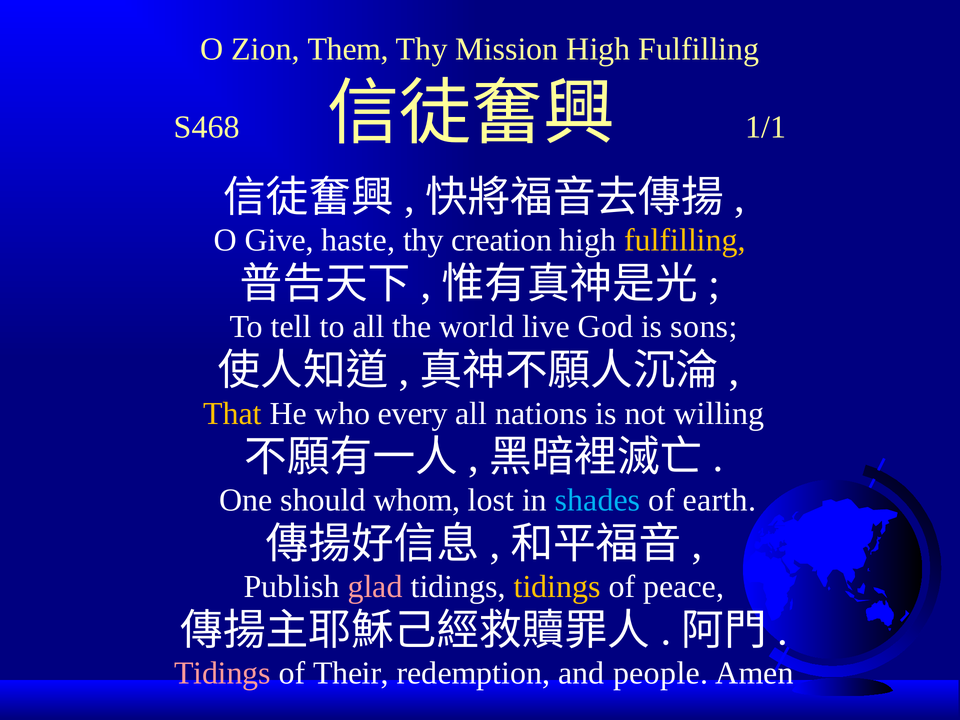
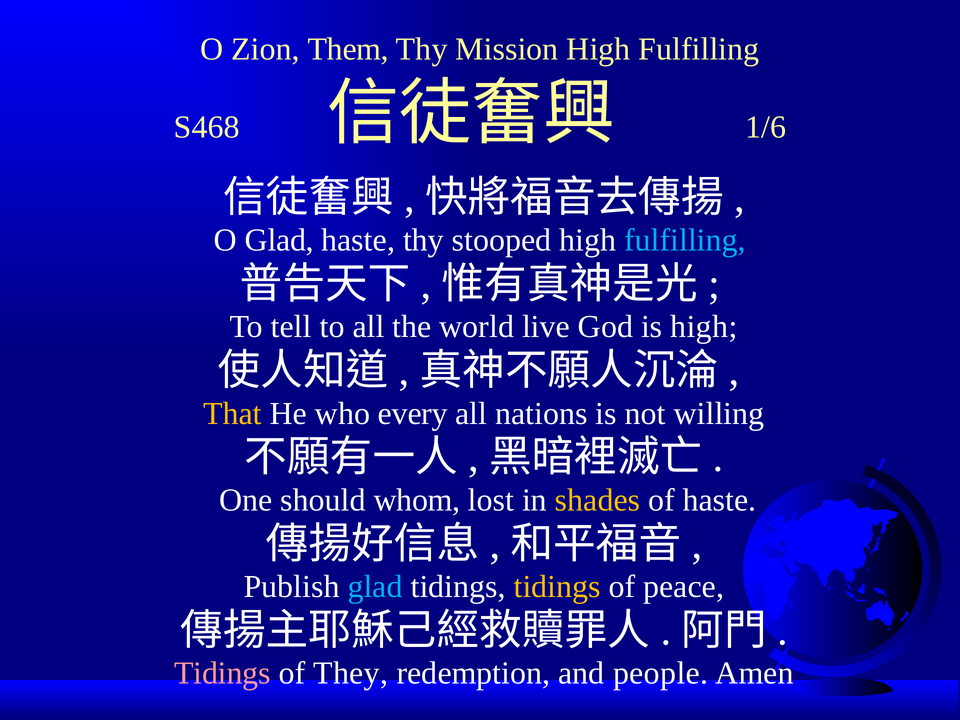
1/1: 1/1 -> 1/6
O Give: Give -> Glad
creation: creation -> stooped
fulfilling at (685, 240) colour: yellow -> light blue
is sons: sons -> high
shades colour: light blue -> yellow
of earth: earth -> haste
glad at (375, 587) colour: pink -> light blue
Their: Their -> They
